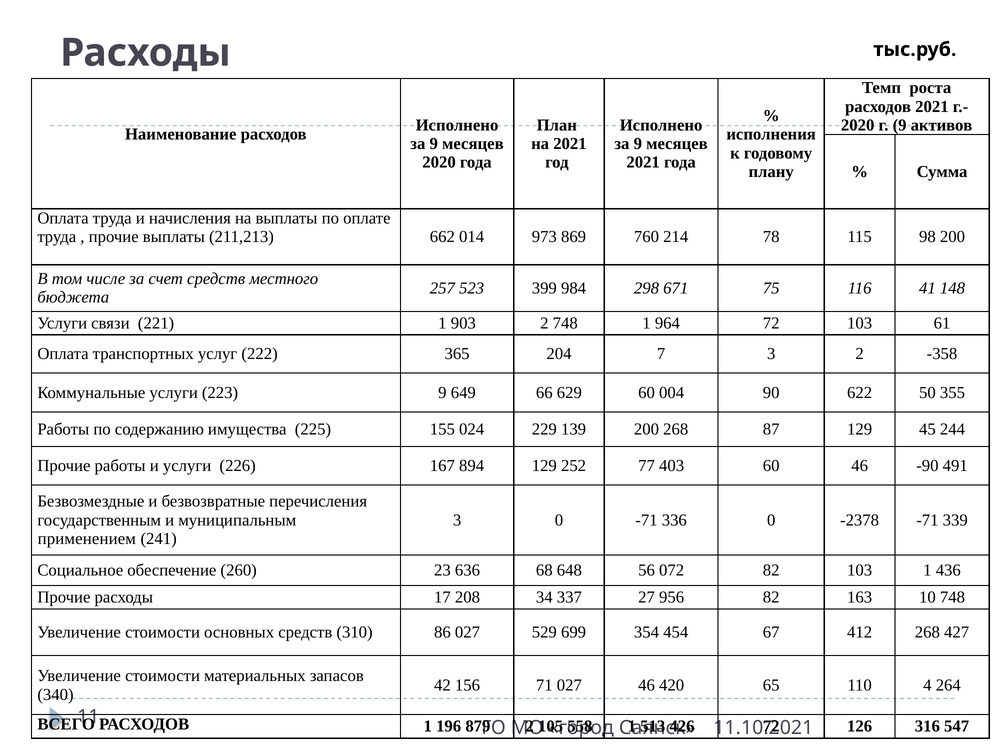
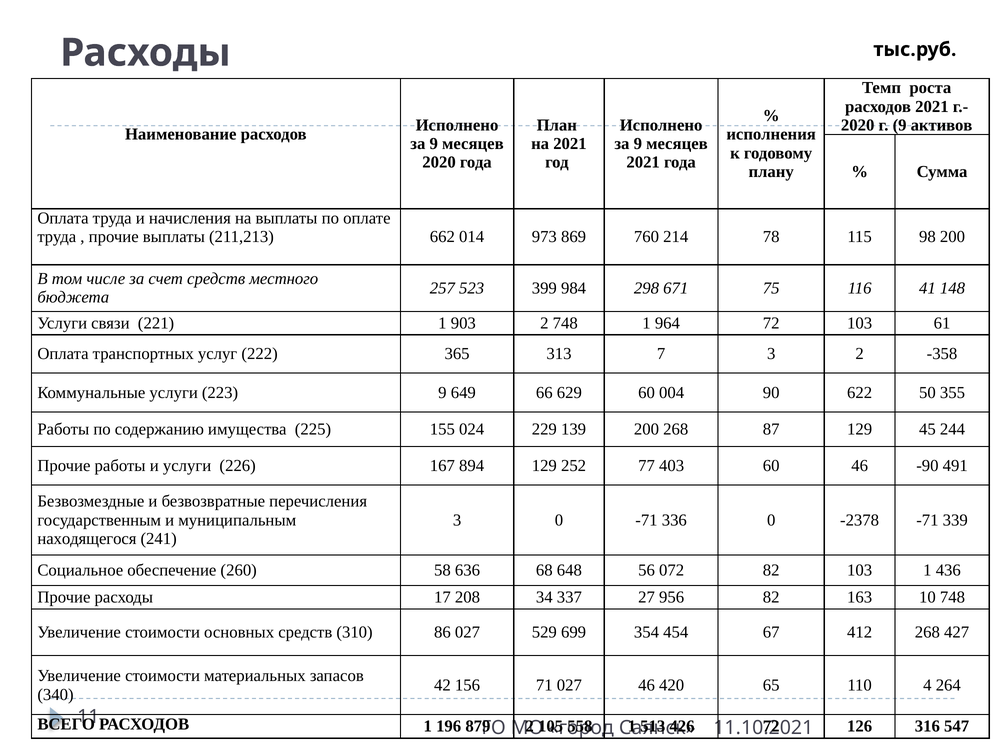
204: 204 -> 313
применением: применением -> находящегося
23: 23 -> 58
